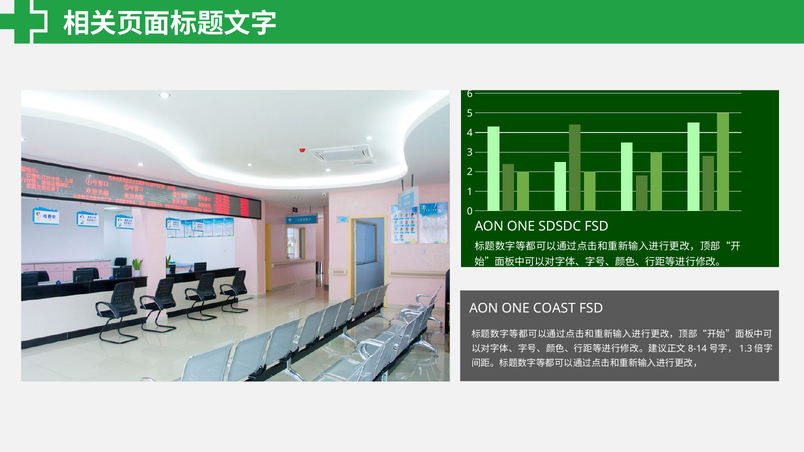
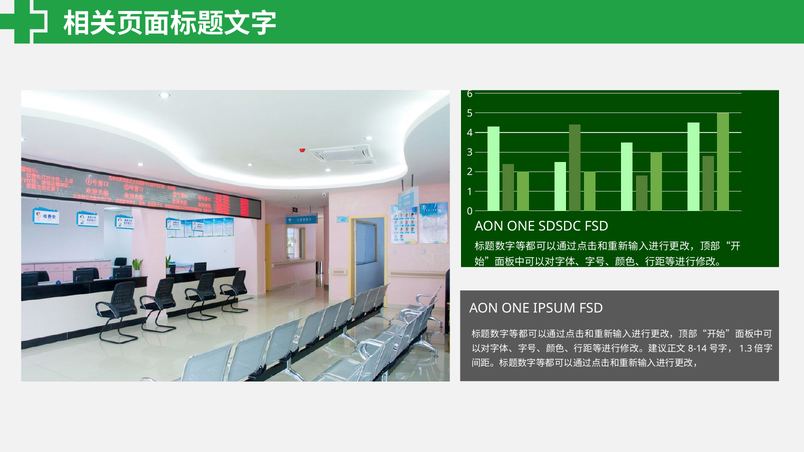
COAST: COAST -> IPSUM
